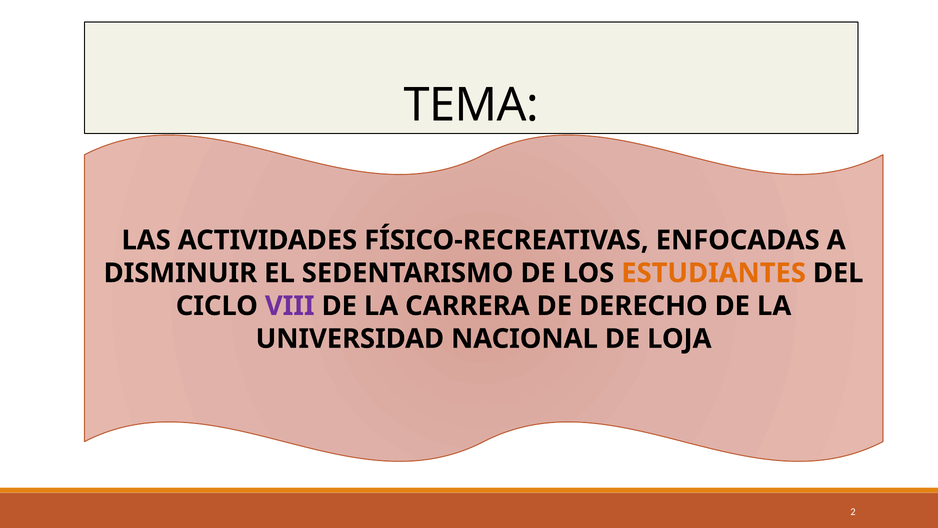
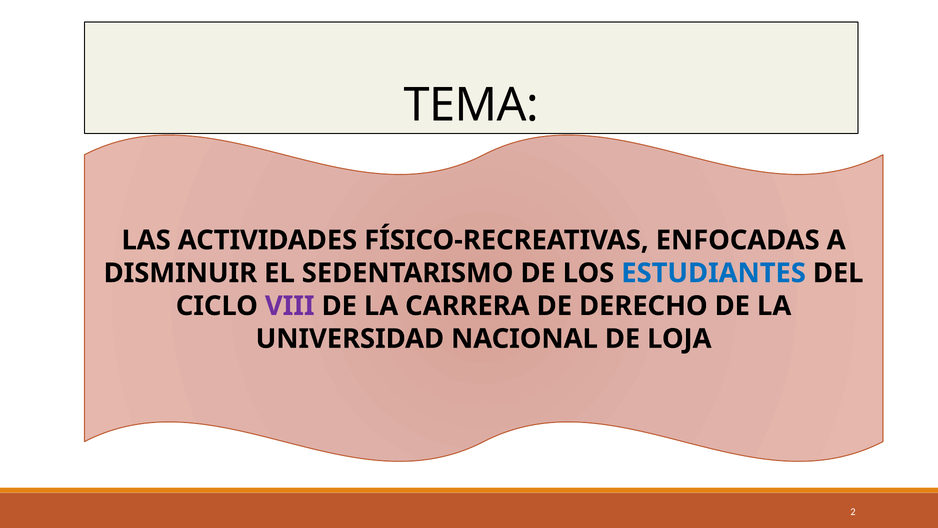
ESTUDIANTES colour: orange -> blue
